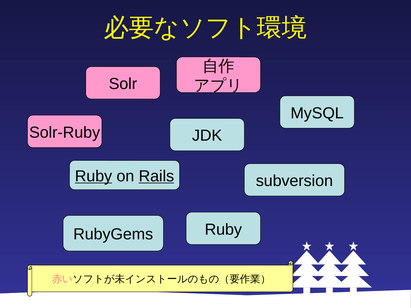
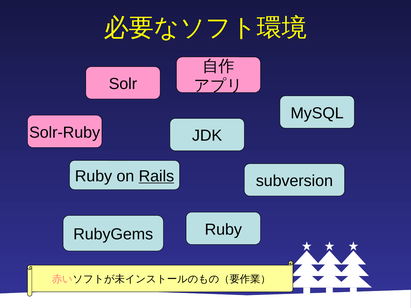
Ruby at (94, 176) underline: present -> none
